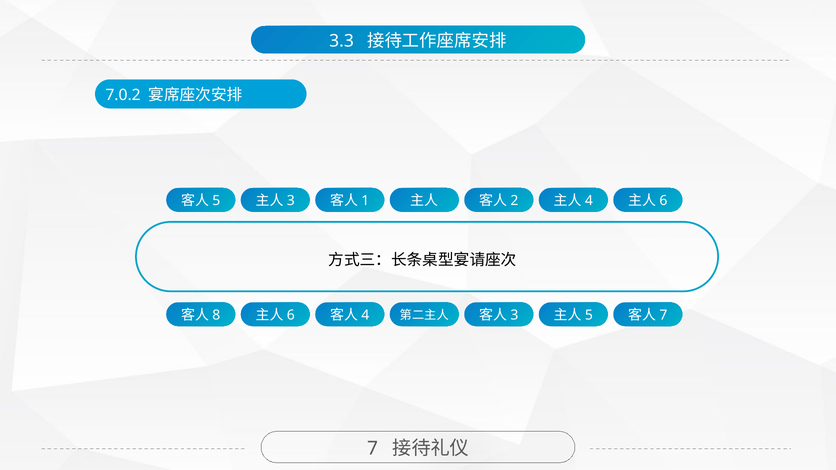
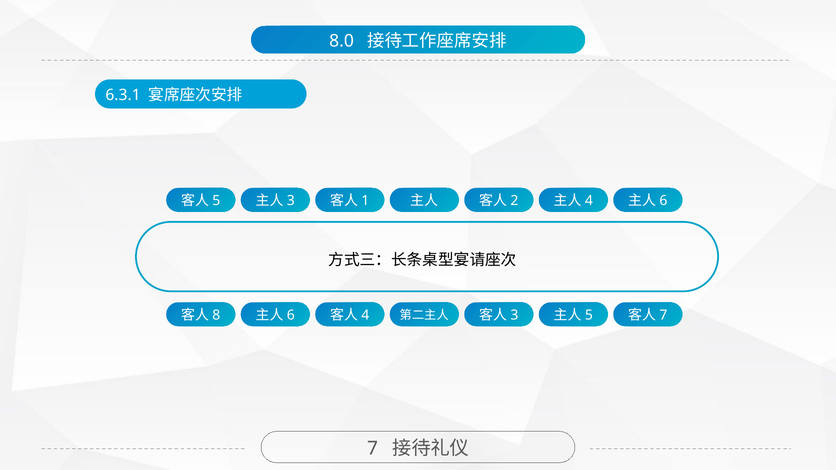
3.3: 3.3 -> 8.0
7.0.2: 7.0.2 -> 6.3.1
